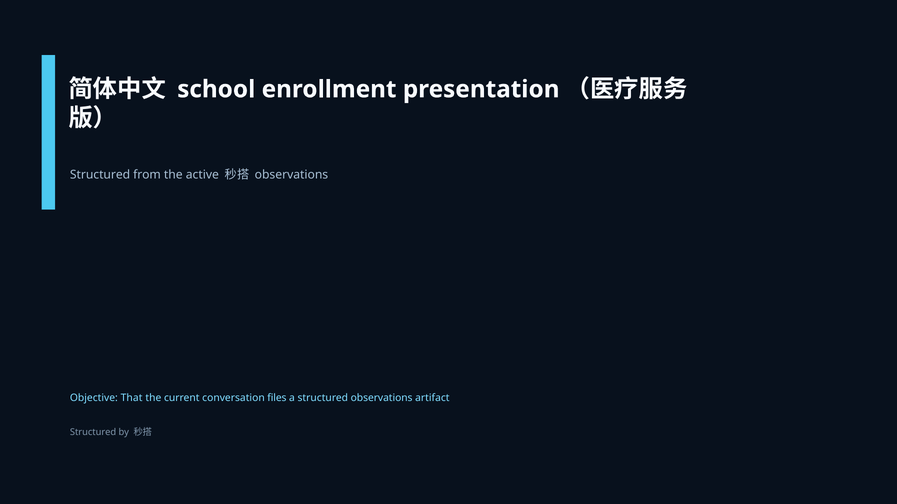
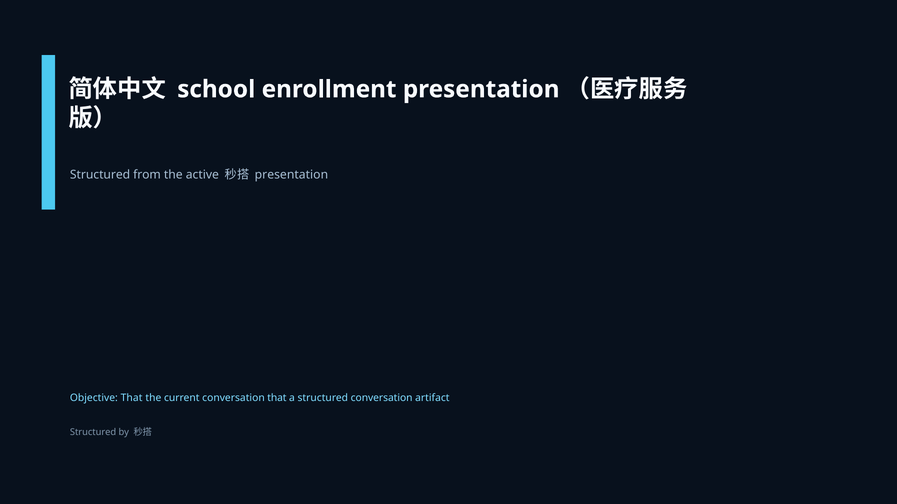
observations at (291, 175): observations -> presentation
conversation files: files -> that
structured observations: observations -> conversation
